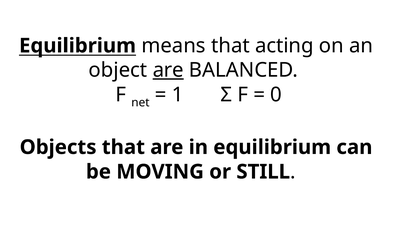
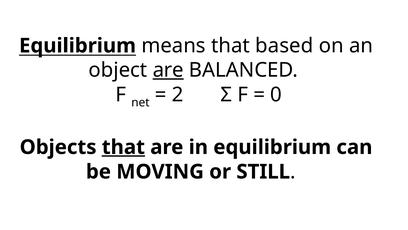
acting: acting -> based
1: 1 -> 2
that at (123, 147) underline: none -> present
